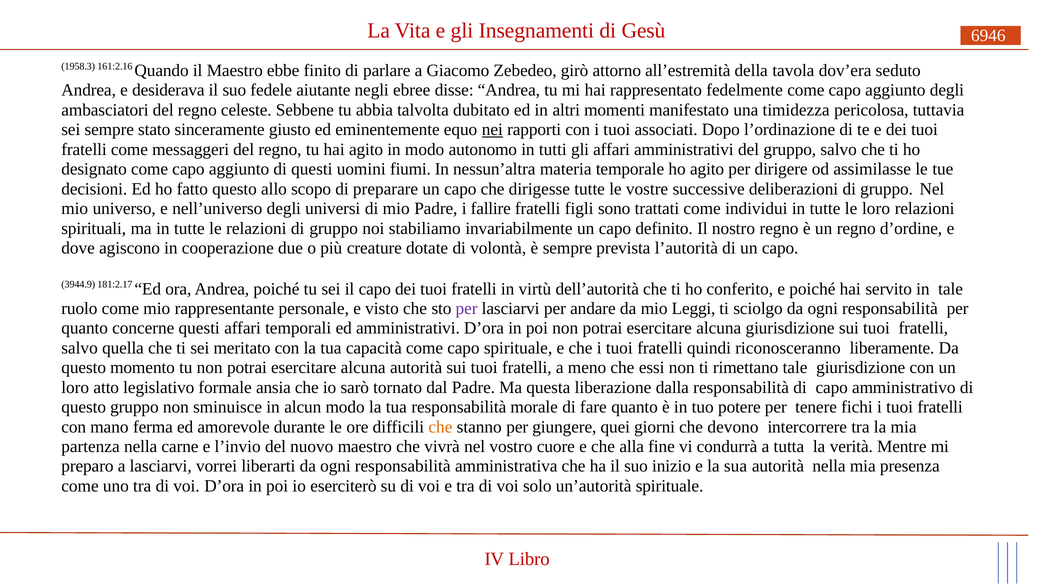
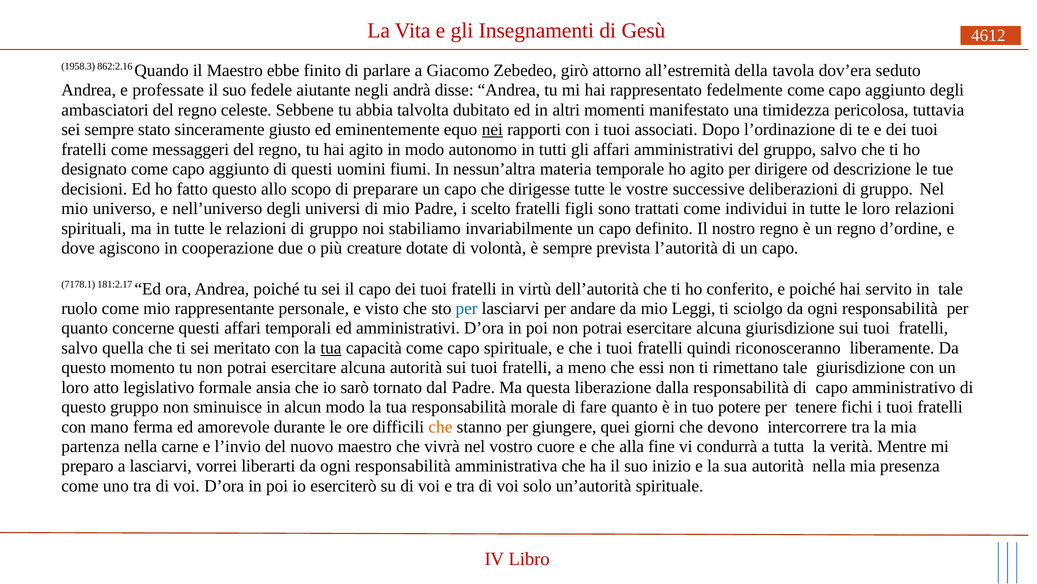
6946: 6946 -> 4612
161:2.16: 161:2.16 -> 862:2.16
desiderava: desiderava -> professate
ebree: ebree -> andrà
assimilasse: assimilasse -> descrizione
fallire: fallire -> scelto
3944.9: 3944.9 -> 7178.1
per at (467, 309) colour: purple -> blue
tua at (331, 348) underline: none -> present
